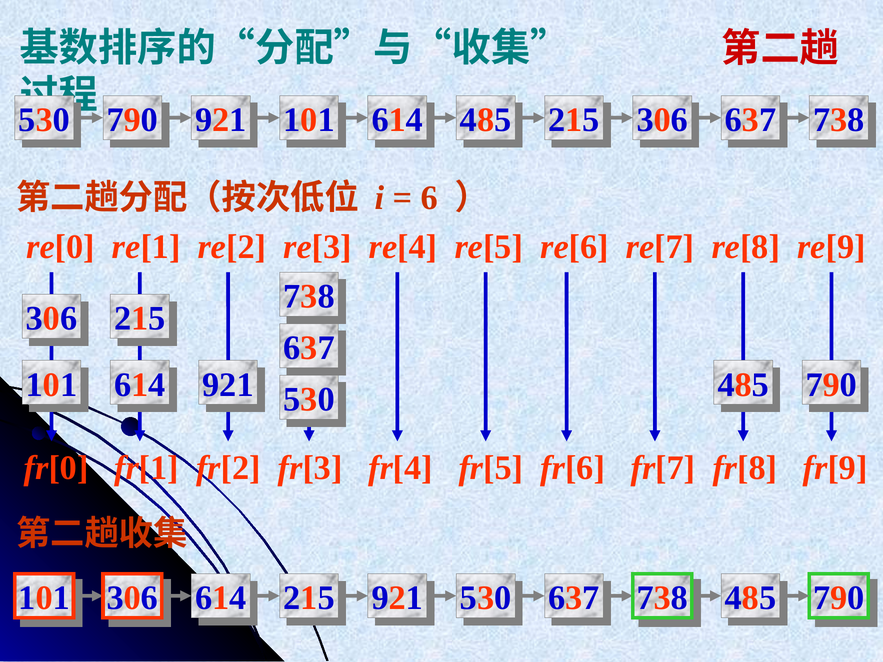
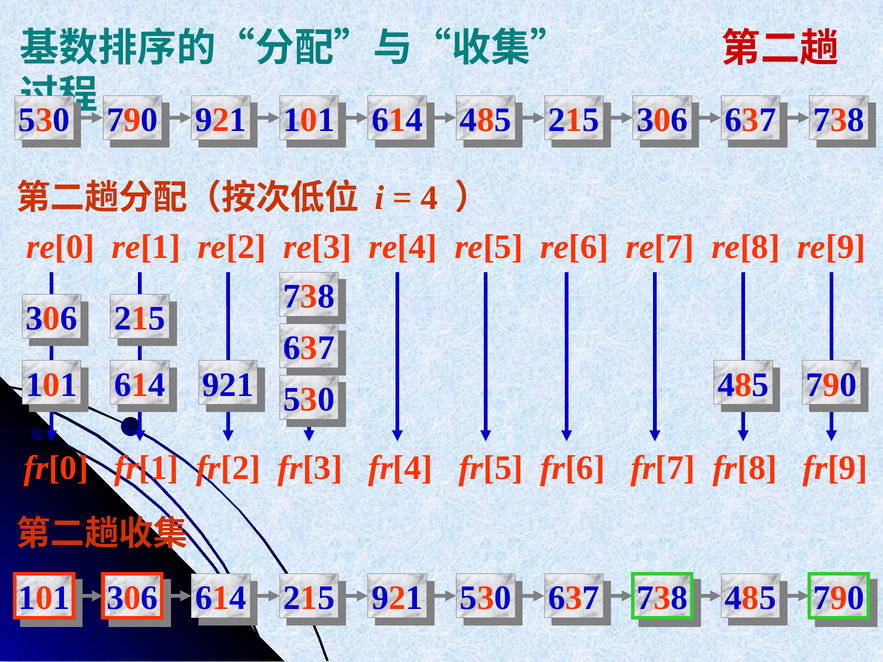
6: 6 -> 4
